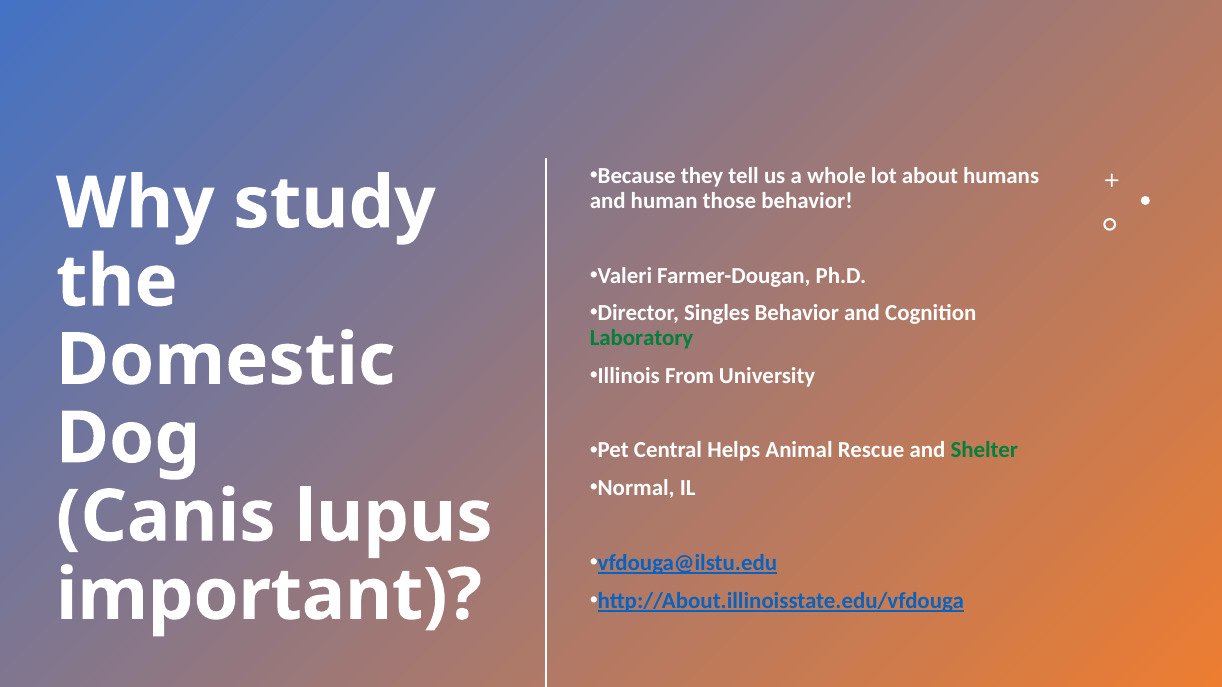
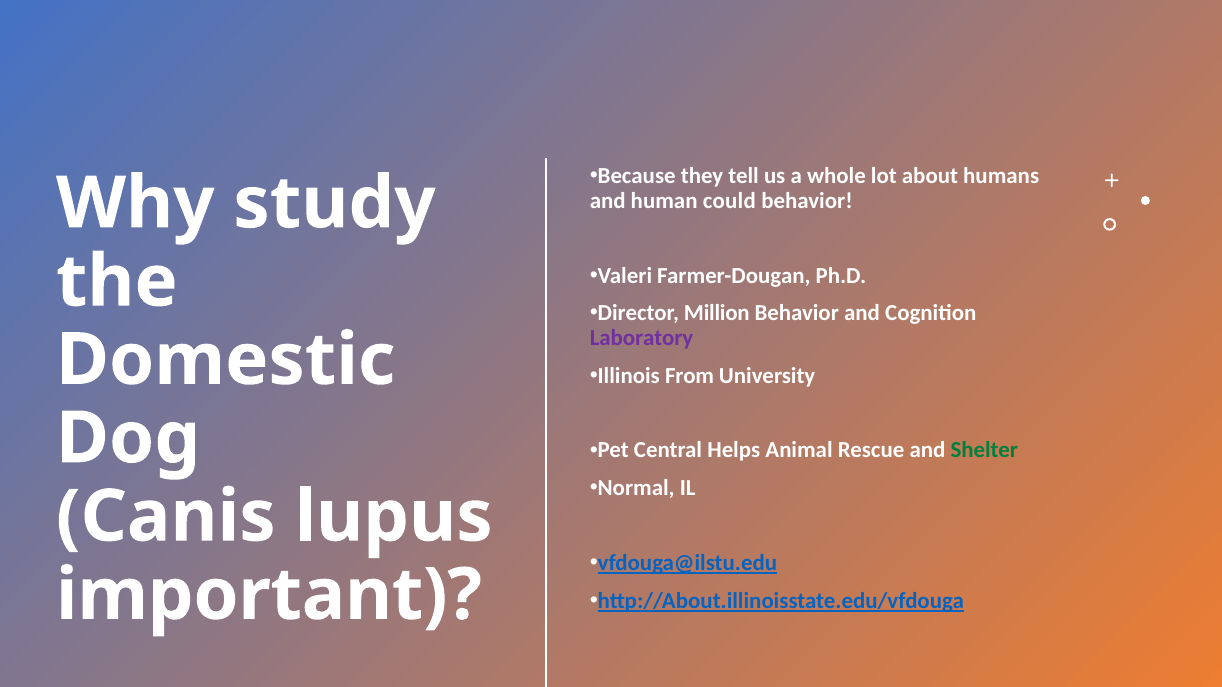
those: those -> could
Singles: Singles -> Million
Laboratory colour: green -> purple
